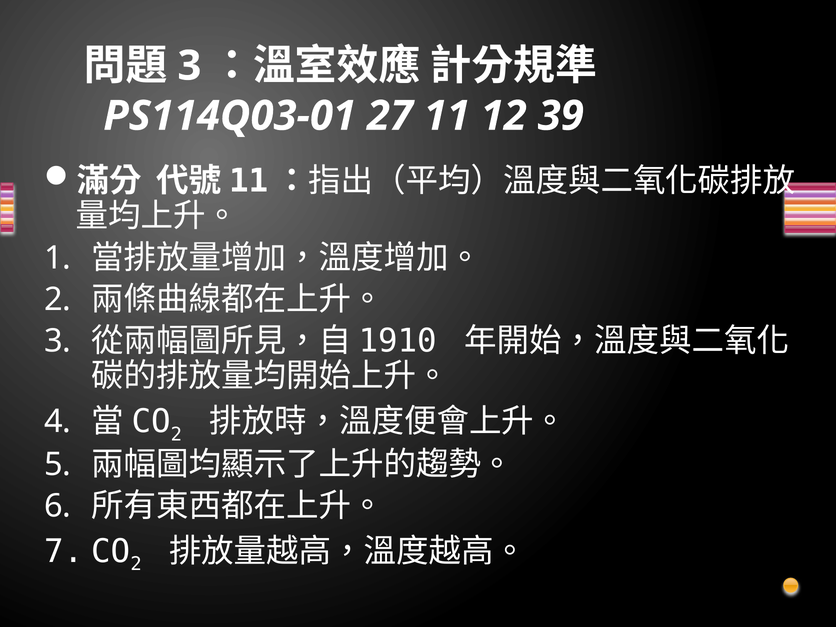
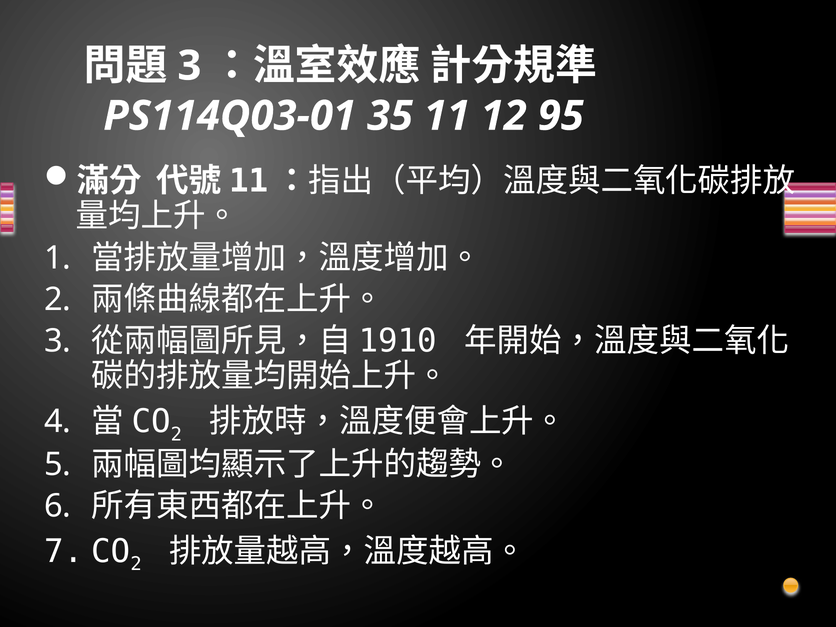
27: 27 -> 35
39: 39 -> 95
